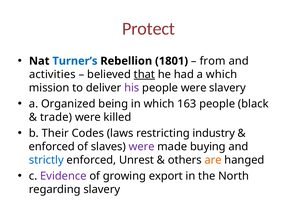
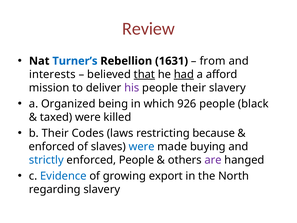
Protect: Protect -> Review
1801: 1801 -> 1631
activities: activities -> interests
had underline: none -> present
a which: which -> afford
people were: were -> their
163: 163 -> 926
trade: trade -> taxed
industry: industry -> because
were at (142, 146) colour: purple -> blue
enforced Unrest: Unrest -> People
are colour: orange -> purple
Evidence colour: purple -> blue
